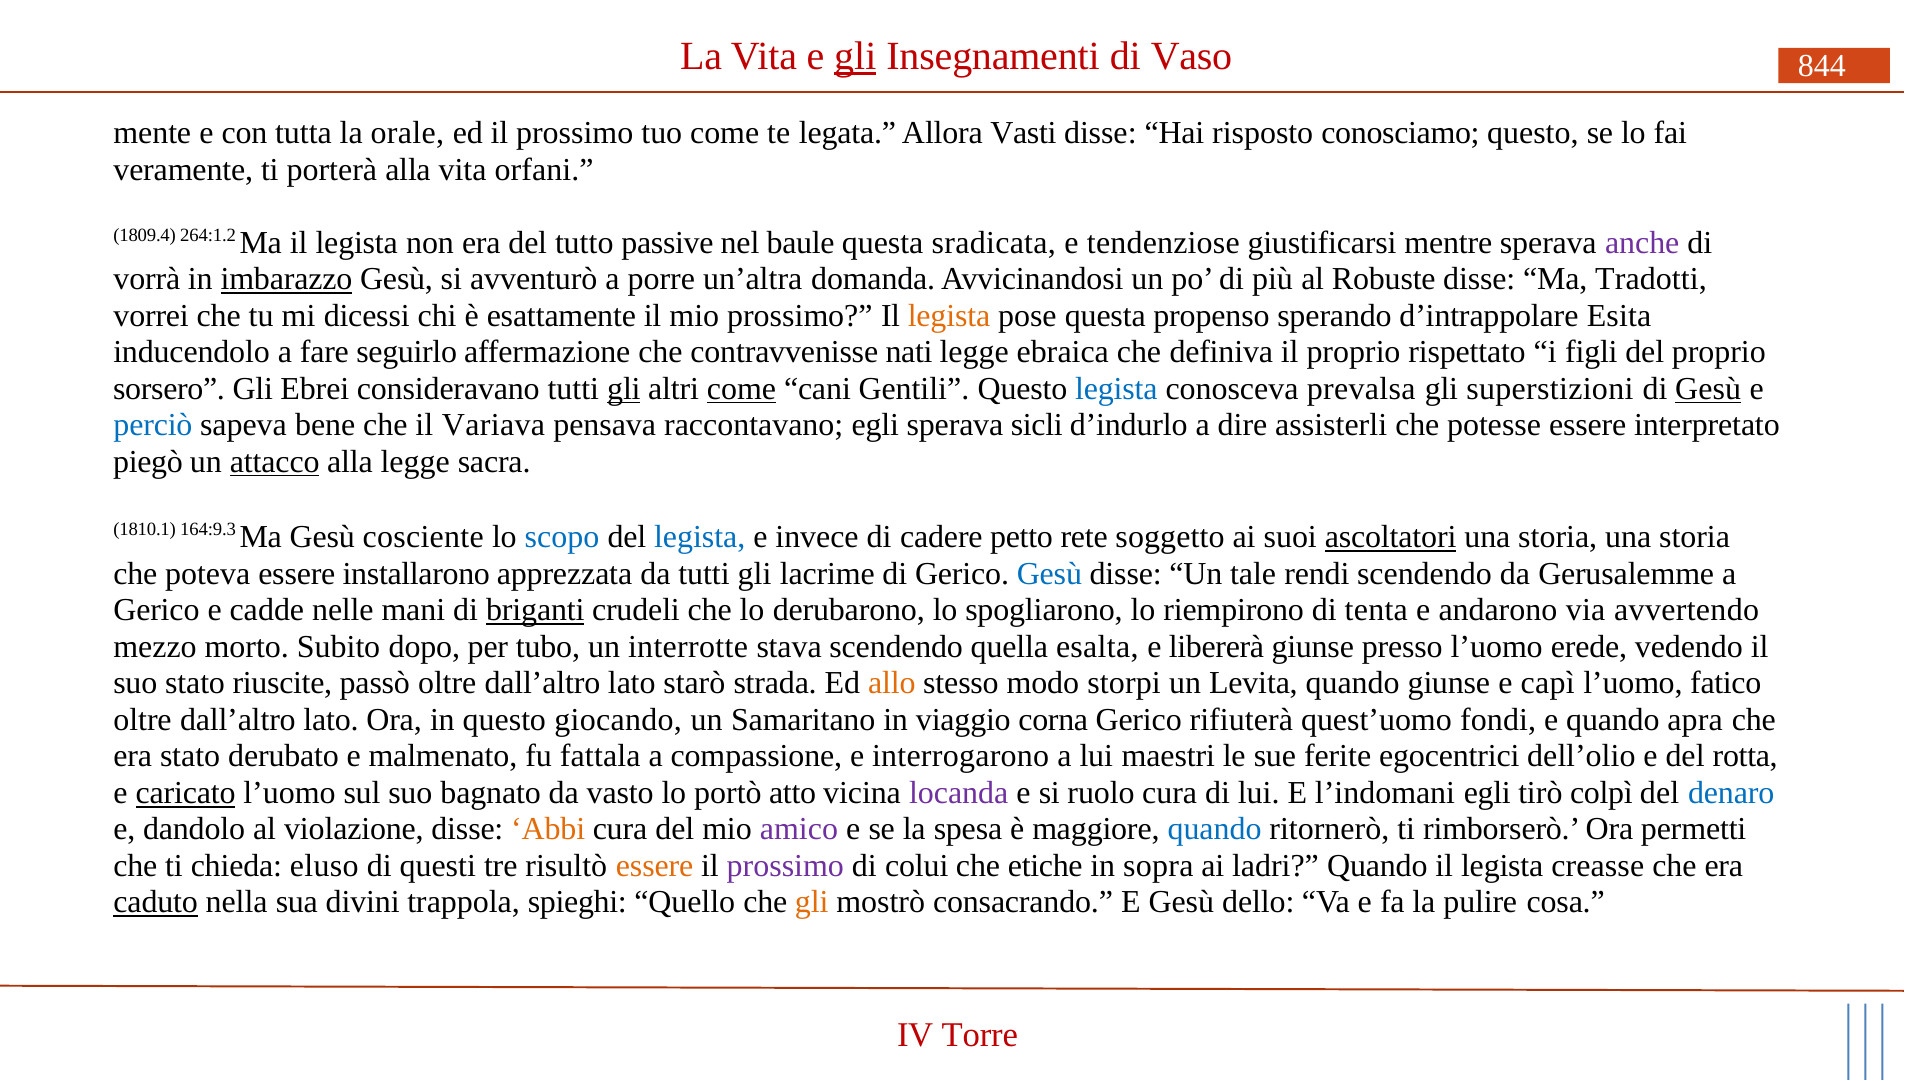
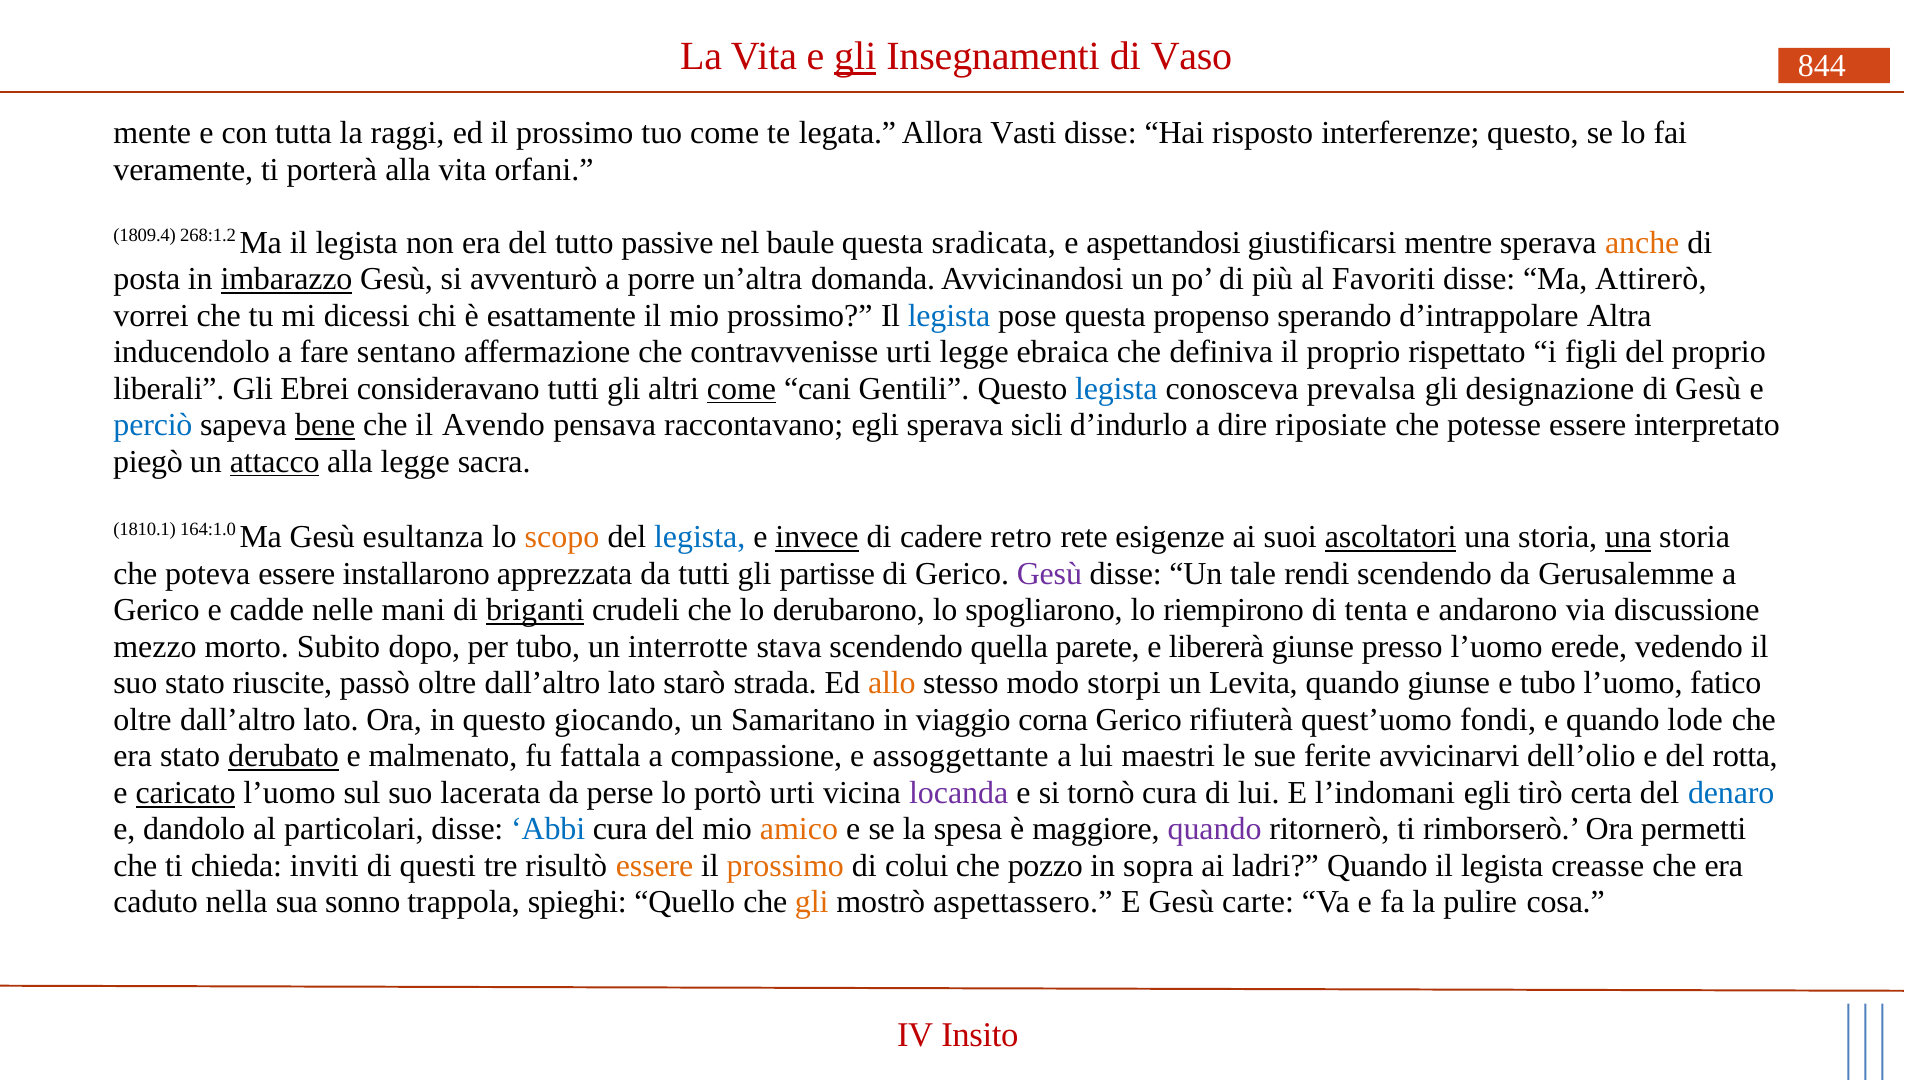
orale: orale -> raggi
conosciamo: conosciamo -> interferenze
264:1.2: 264:1.2 -> 268:1.2
tendenziose: tendenziose -> aspettandosi
anche colour: purple -> orange
vorrà: vorrà -> posta
Robuste: Robuste -> Favoriti
Tradotti: Tradotti -> Attirerò
legista at (949, 316) colour: orange -> blue
Esita: Esita -> Altra
seguirlo: seguirlo -> sentano
contravvenisse nati: nati -> urti
sorsero: sorsero -> liberali
gli at (624, 389) underline: present -> none
superstizioni: superstizioni -> designazione
Gesù at (1708, 389) underline: present -> none
bene underline: none -> present
Variava: Variava -> Avendo
assisterli: assisterli -> riposiate
164:9.3: 164:9.3 -> 164:1.0
cosciente: cosciente -> esultanza
scopo colour: blue -> orange
invece underline: none -> present
petto: petto -> retro
soggetto: soggetto -> esigenze
una at (1628, 537) underline: none -> present
lacrime: lacrime -> partisse
Gesù at (1049, 574) colour: blue -> purple
avvertendo: avvertendo -> discussione
esalta: esalta -> parete
e capì: capì -> tubo
apra: apra -> lode
derubato underline: none -> present
interrogarono: interrogarono -> assoggettante
egocentrici: egocentrici -> avvicinarvi
bagnato: bagnato -> lacerata
vasto: vasto -> perse
portò atto: atto -> urti
ruolo: ruolo -> tornò
colpì: colpì -> certa
violazione: violazione -> particolari
Abbi colour: orange -> blue
amico colour: purple -> orange
quando at (1215, 830) colour: blue -> purple
eluso: eluso -> inviti
prossimo at (785, 866) colour: purple -> orange
etiche: etiche -> pozzo
caduto underline: present -> none
divini: divini -> sonno
consacrando: consacrando -> aspettassero
dello: dello -> carte
Torre: Torre -> Insito
